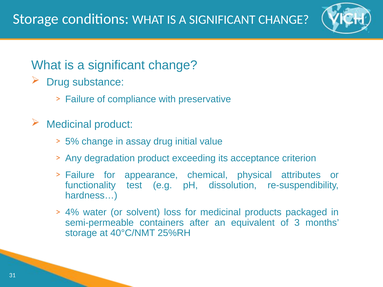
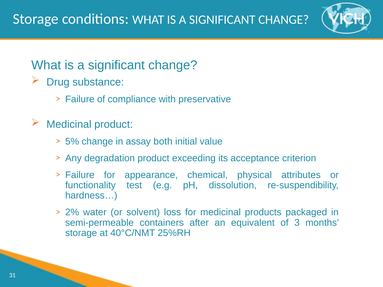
assay drug: drug -> both
4%: 4% -> 2%
